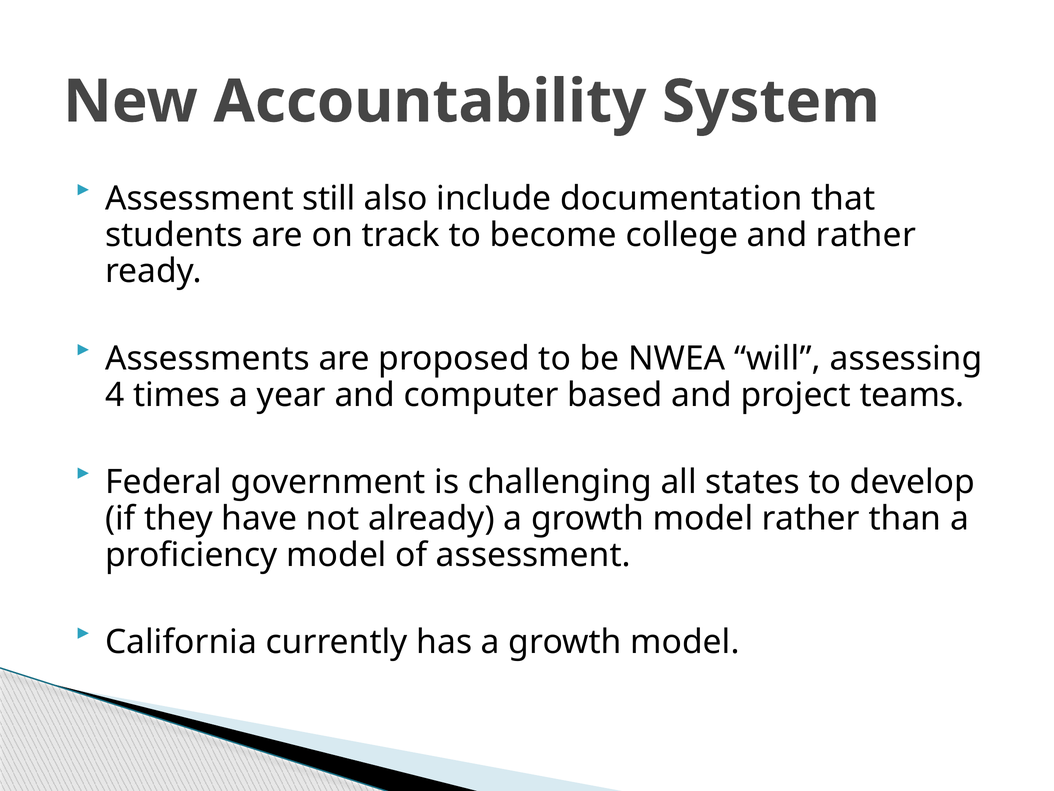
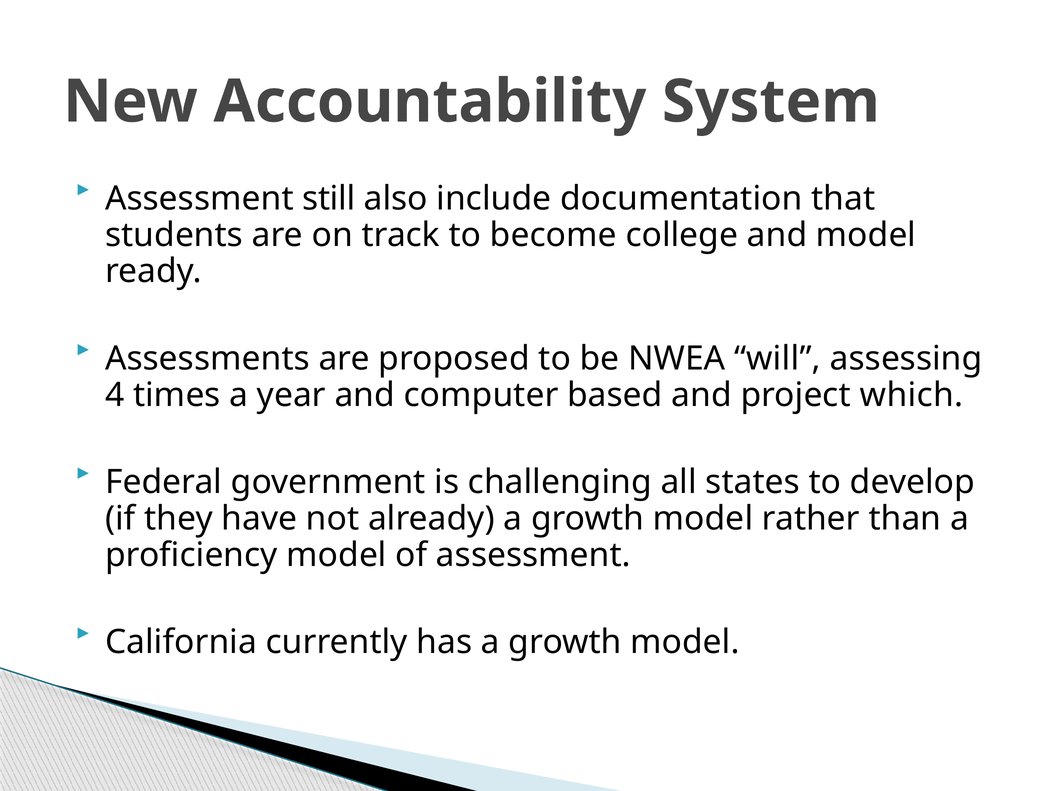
and rather: rather -> model
teams: teams -> which
